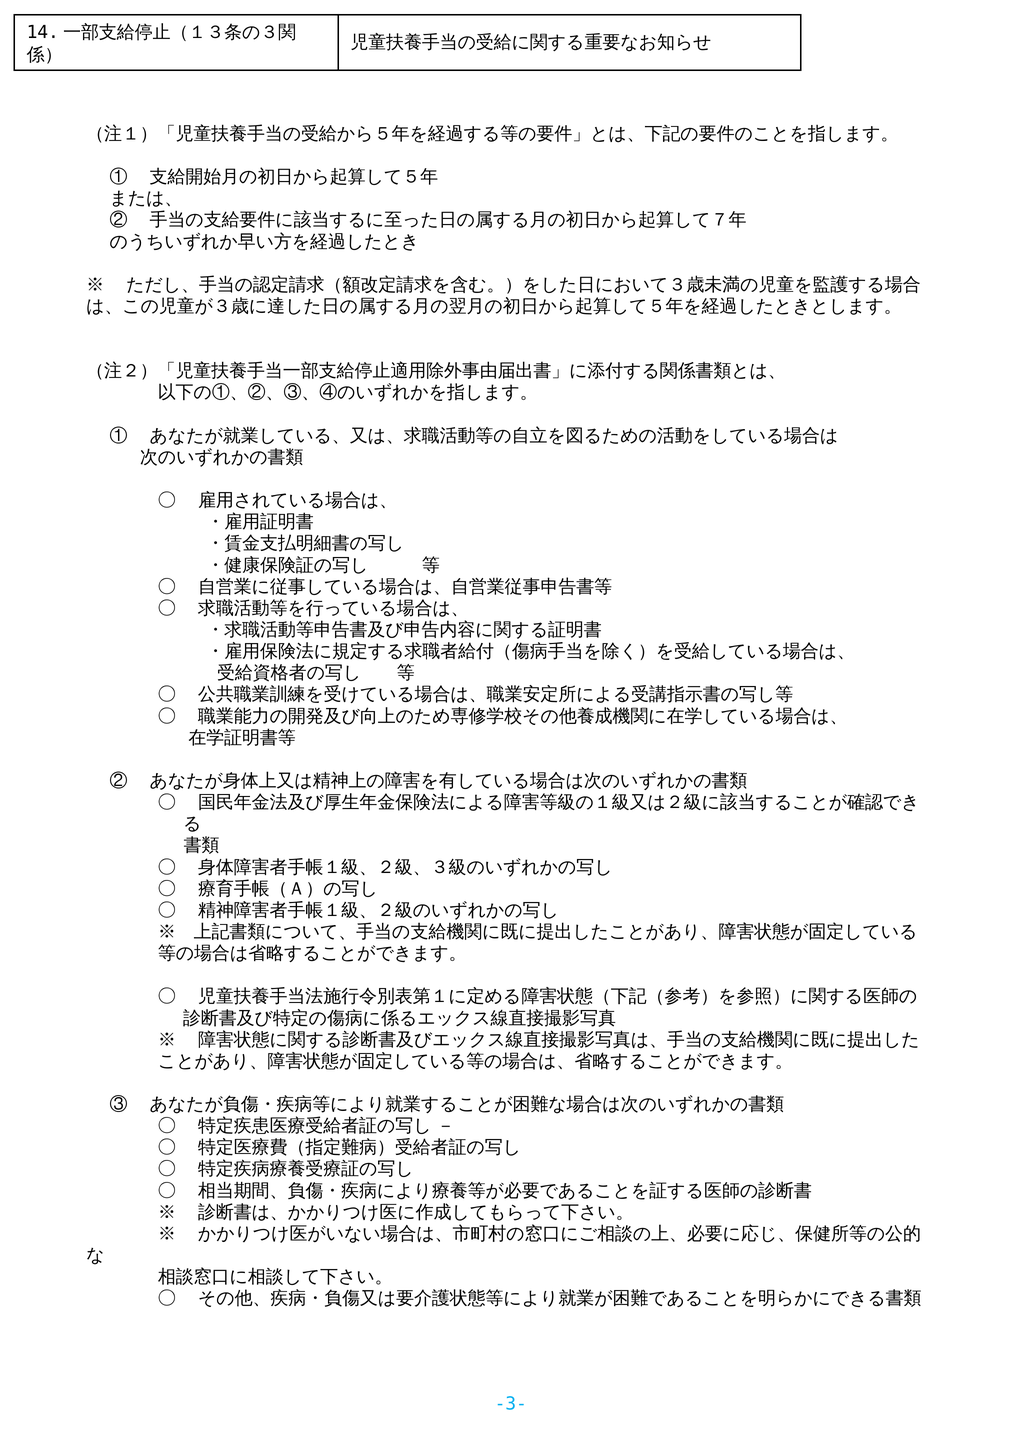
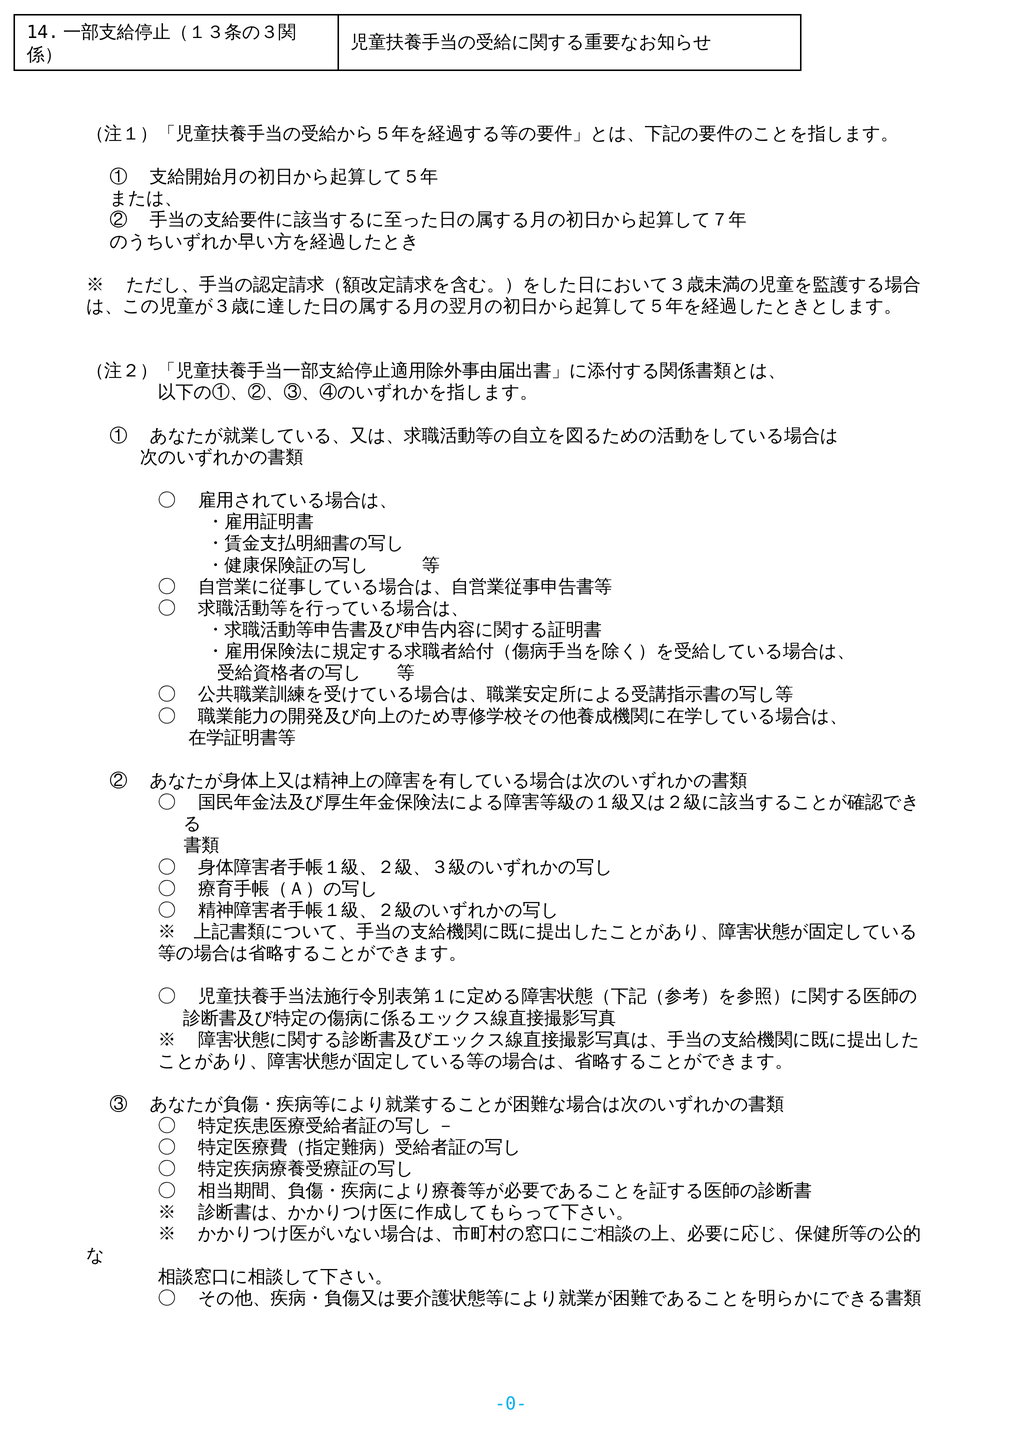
-3-: -3- -> -0-
